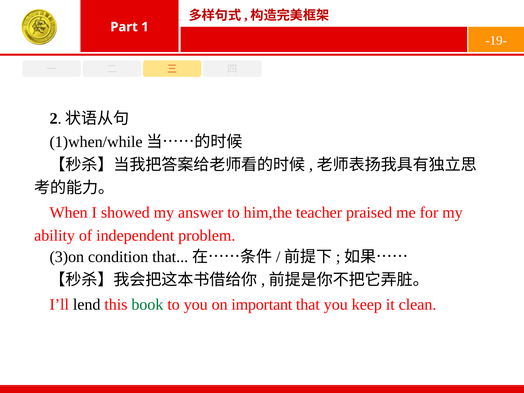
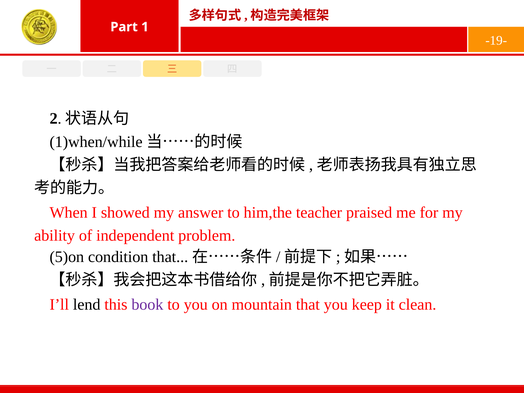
3)on: 3)on -> 5)on
book colour: green -> purple
important: important -> mountain
